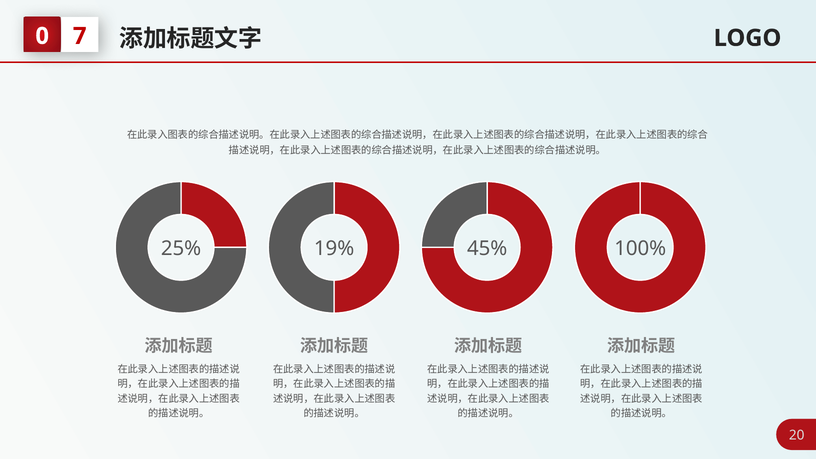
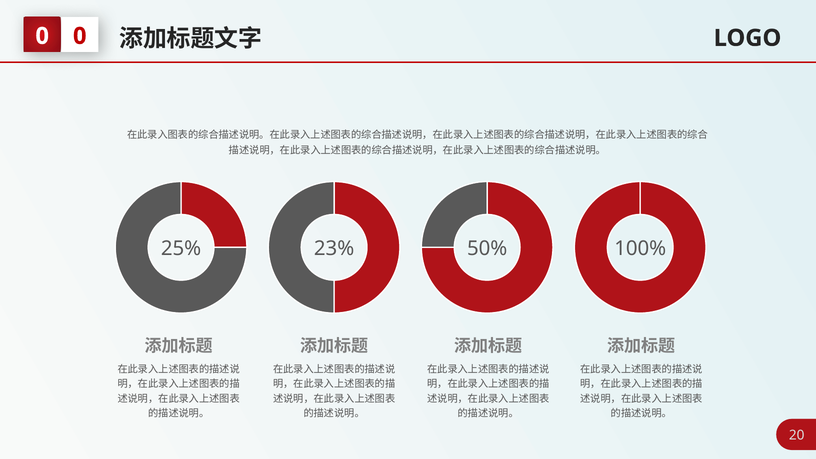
7 at (80, 36): 7 -> 0
19%: 19% -> 23%
45%: 45% -> 50%
